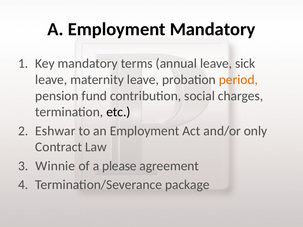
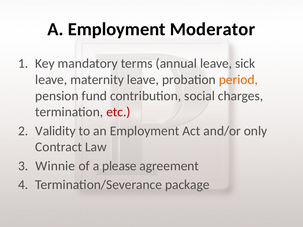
Employment Mandatory: Mandatory -> Moderator
etc colour: black -> red
Eshwar: Eshwar -> Validity
